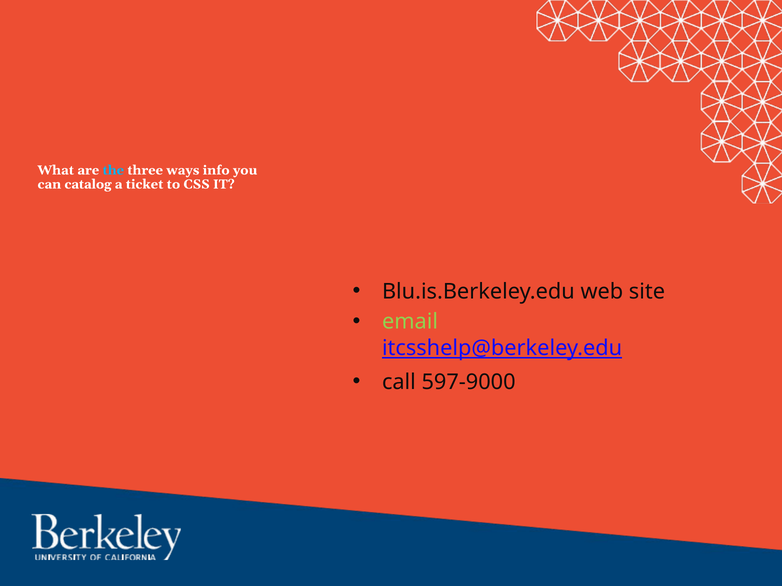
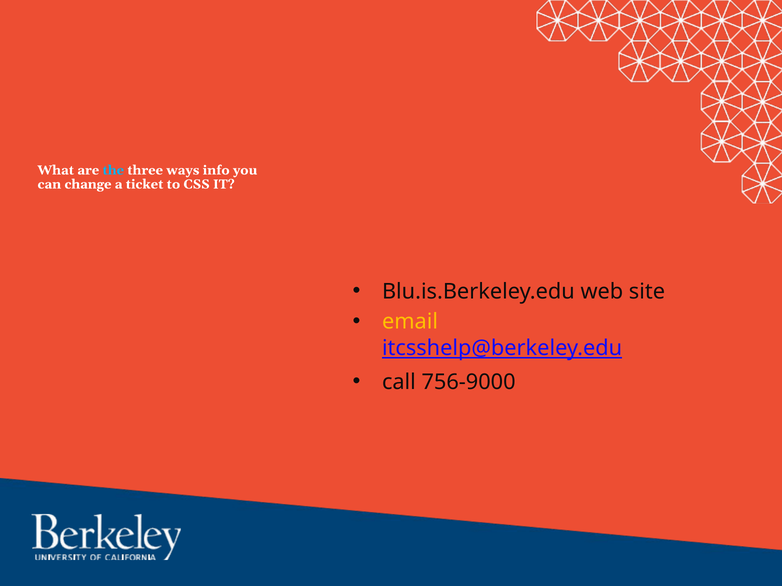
catalog: catalog -> change
email colour: light green -> yellow
597-9000: 597-9000 -> 756-9000
